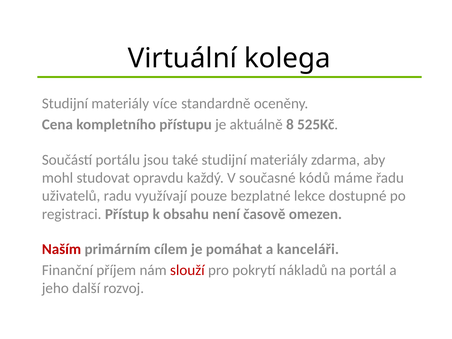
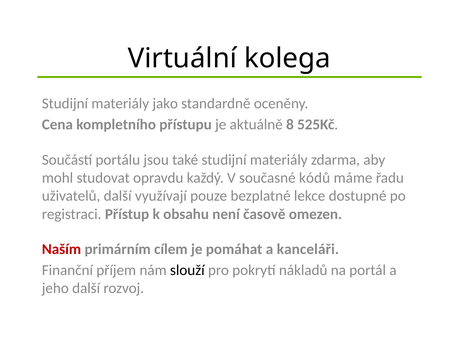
více: více -> jako
uživatelů radu: radu -> další
slouží colour: red -> black
